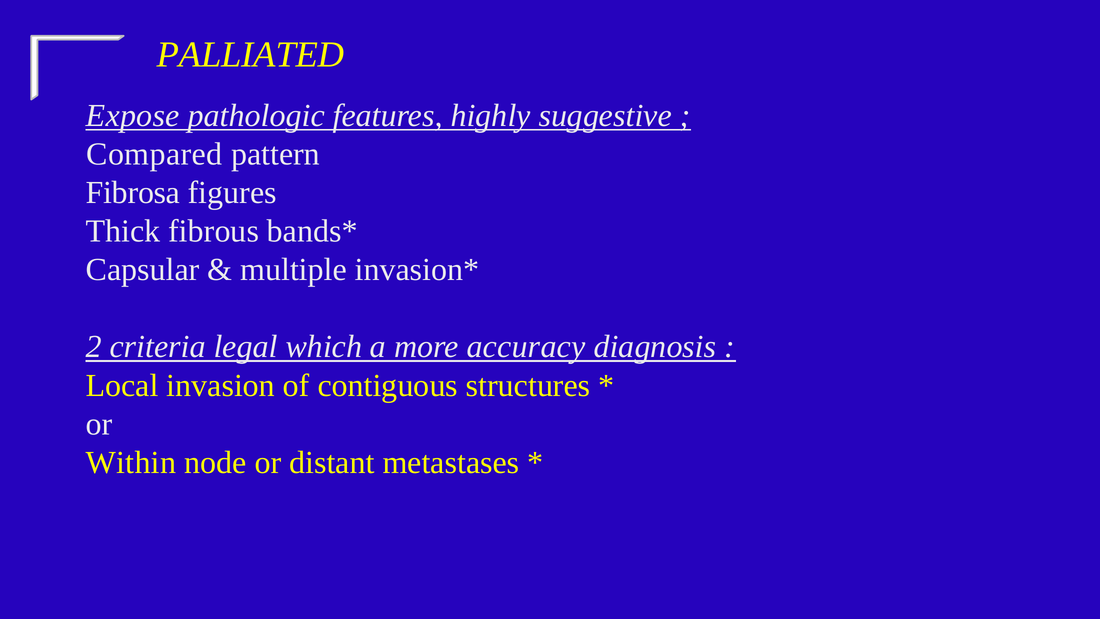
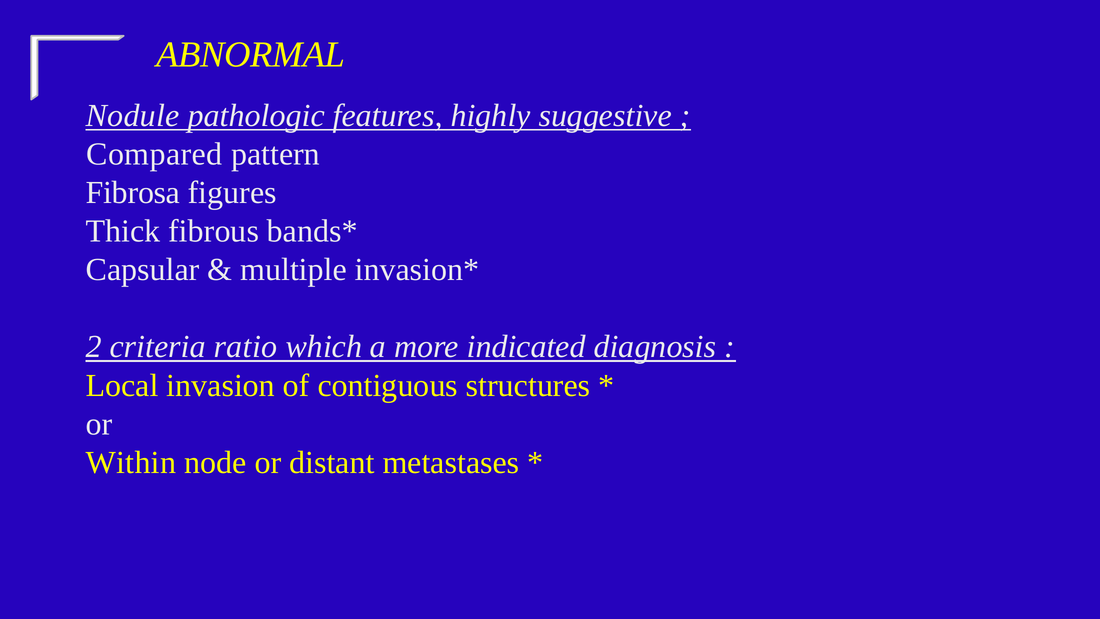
PALLIATED: PALLIATED -> ABNORMAL
Expose: Expose -> Nodule
legal: legal -> ratio
accuracy: accuracy -> indicated
